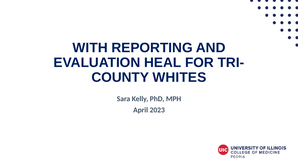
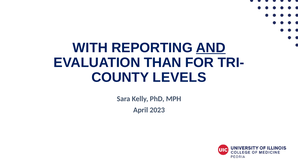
AND underline: none -> present
HEAL: HEAL -> THAN
WHITES: WHITES -> LEVELS
